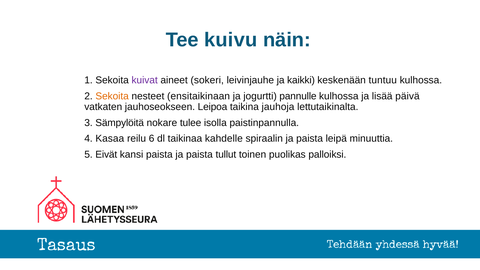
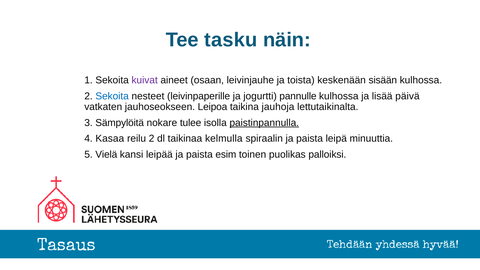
kuivu: kuivu -> tasku
sokeri: sokeri -> osaan
kaikki: kaikki -> toista
tuntuu: tuntuu -> sisään
Sekoita at (112, 96) colour: orange -> blue
ensitaikinaan: ensitaikinaan -> leivinpaperille
paistinpannulla underline: none -> present
reilu 6: 6 -> 2
kahdelle: kahdelle -> kelmulla
Eivät: Eivät -> Vielä
kansi paista: paista -> leipää
tullut: tullut -> esim
